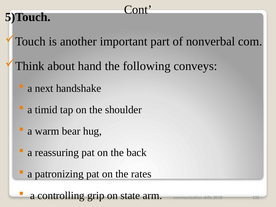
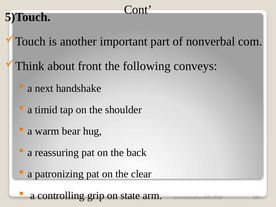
hand: hand -> front
rates: rates -> clear
